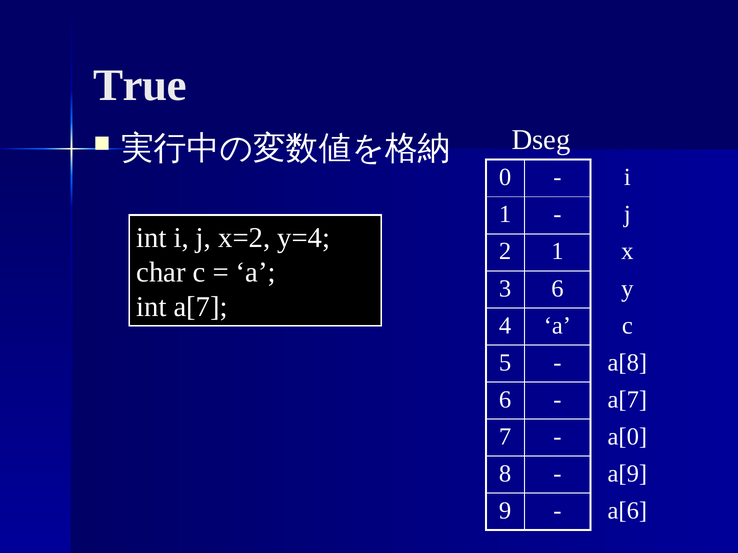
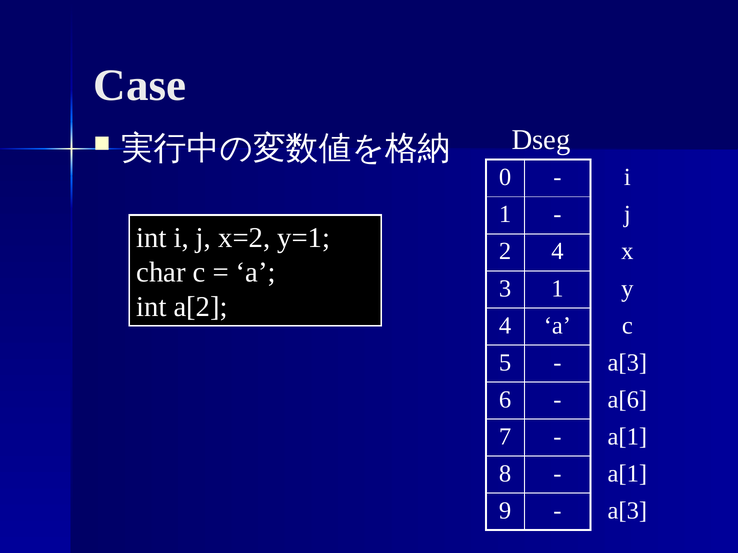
True: True -> Case
y=4: y=4 -> y=1
2 1: 1 -> 4
3 6: 6 -> 1
int a[7: a[7 -> a[2
a[8 at (627, 363): a[8 -> a[3
a[7 at (627, 400): a[7 -> a[6
a[0 at (627, 437): a[0 -> a[1
a[9 at (627, 474): a[9 -> a[1
a[6 at (627, 511): a[6 -> a[3
